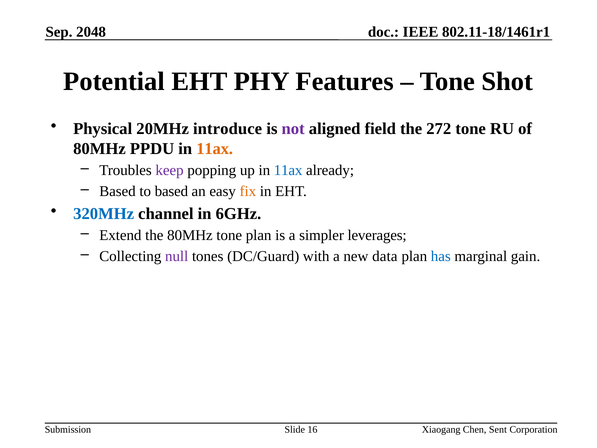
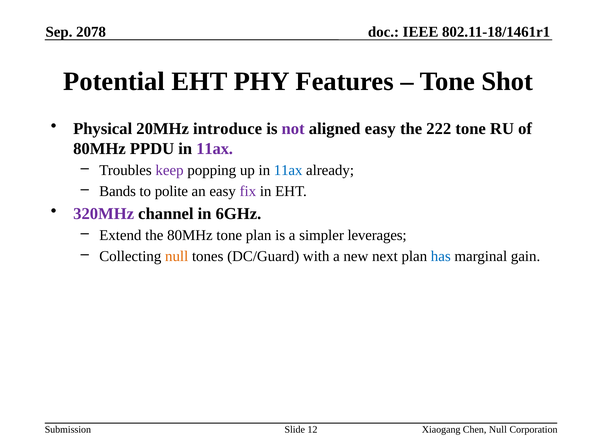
2048: 2048 -> 2078
aligned field: field -> easy
272: 272 -> 222
11ax at (215, 148) colour: orange -> purple
Based at (117, 191): Based -> Bands
to based: based -> polite
fix colour: orange -> purple
320MHz colour: blue -> purple
null at (177, 256) colour: purple -> orange
data: data -> next
16: 16 -> 12
Chen Sent: Sent -> Null
